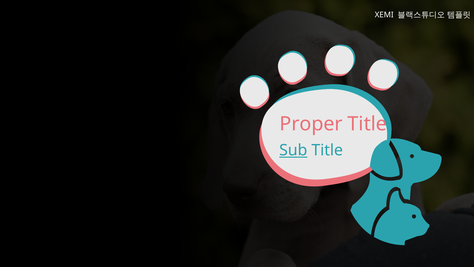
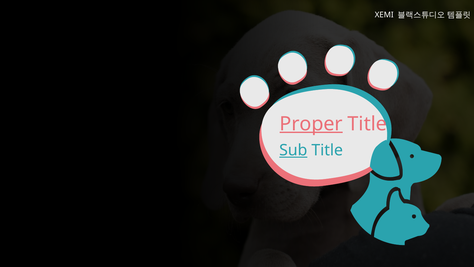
Proper underline: none -> present
